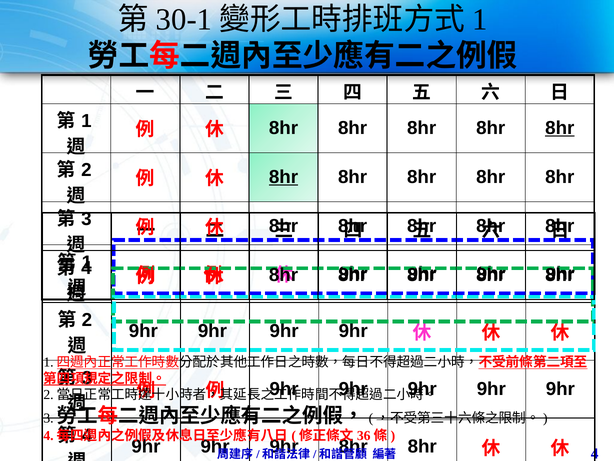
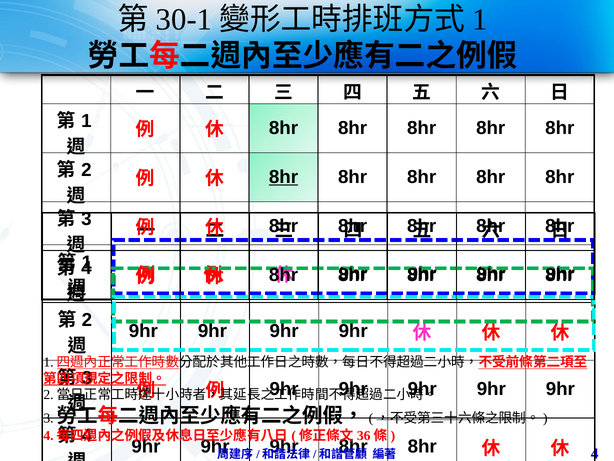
8hr at (560, 128) underline: present -> none
